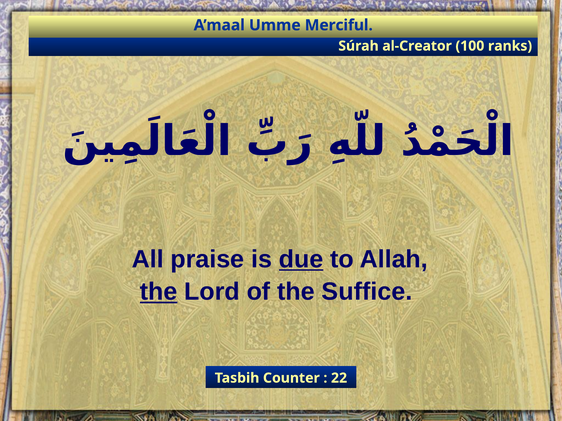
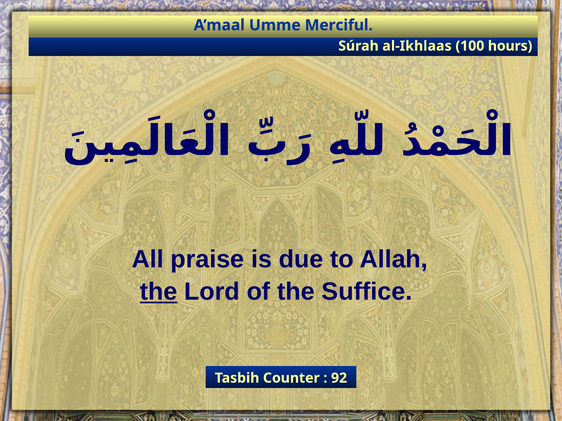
al-Creator: al-Creator -> al-Ikhlaas
ranks: ranks -> hours
due underline: present -> none
22: 22 -> 92
